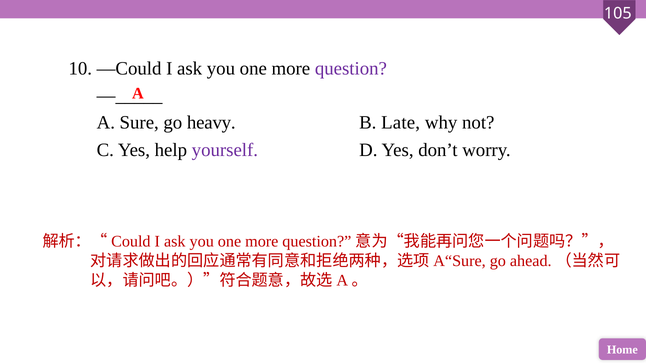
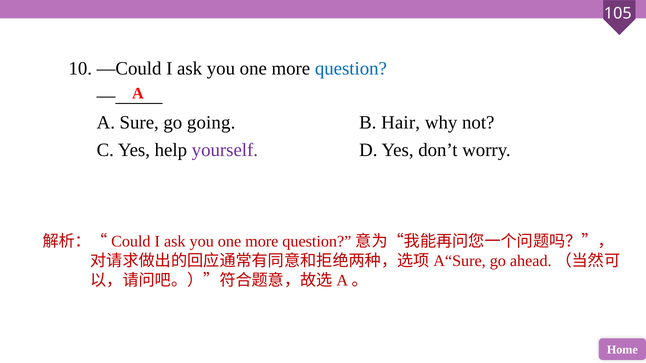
question colour: purple -> blue
heavy: heavy -> going
Late: Late -> Hair
